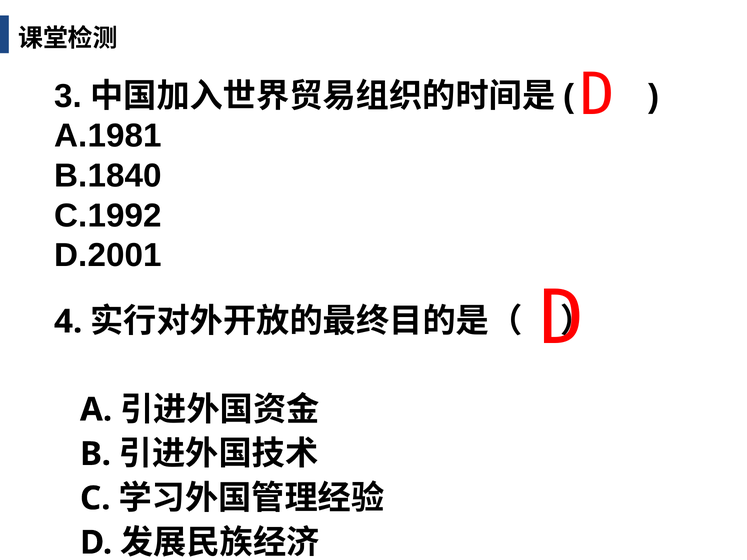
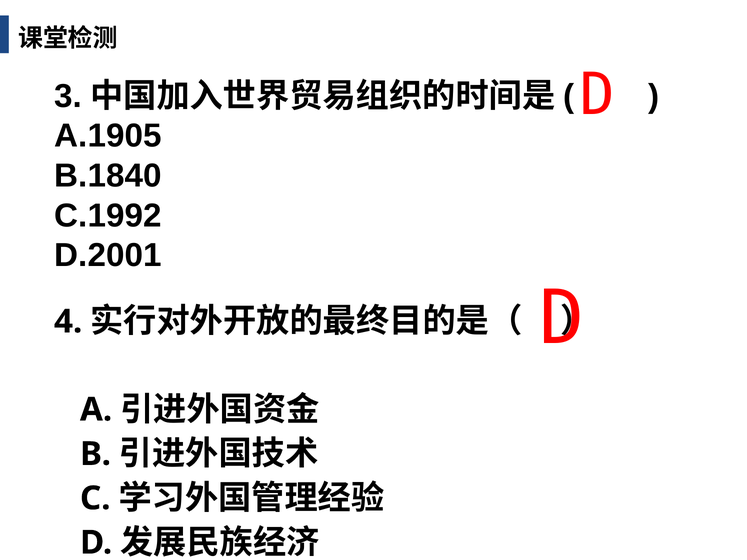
A.1981: A.1981 -> A.1905
